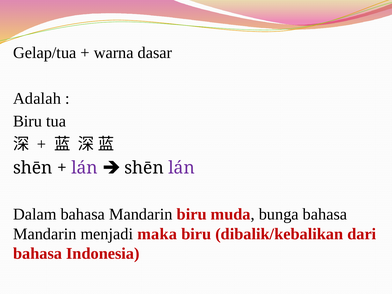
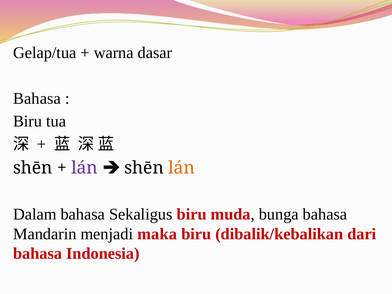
Adalah at (37, 98): Adalah -> Bahasa
lán at (182, 168) colour: purple -> orange
Dalam bahasa Mandarin: Mandarin -> Sekaligus
